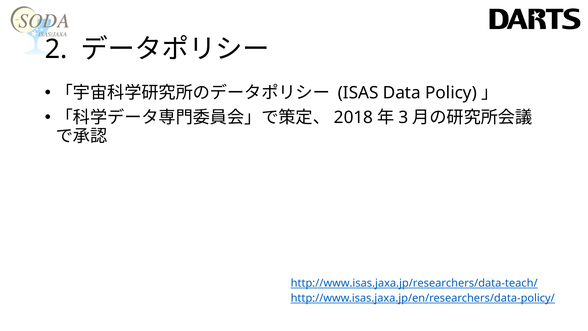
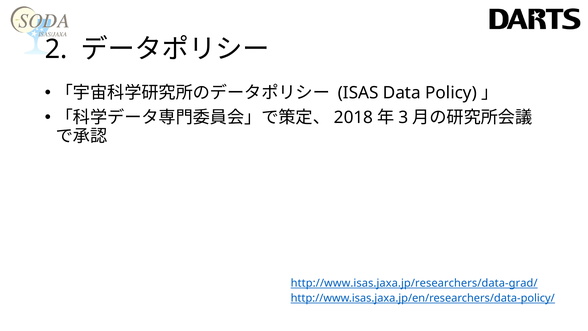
http://www.isas.jaxa.jp/researchers/data-teach/: http://www.isas.jaxa.jp/researchers/data-teach/ -> http://www.isas.jaxa.jp/researchers/data-grad/
